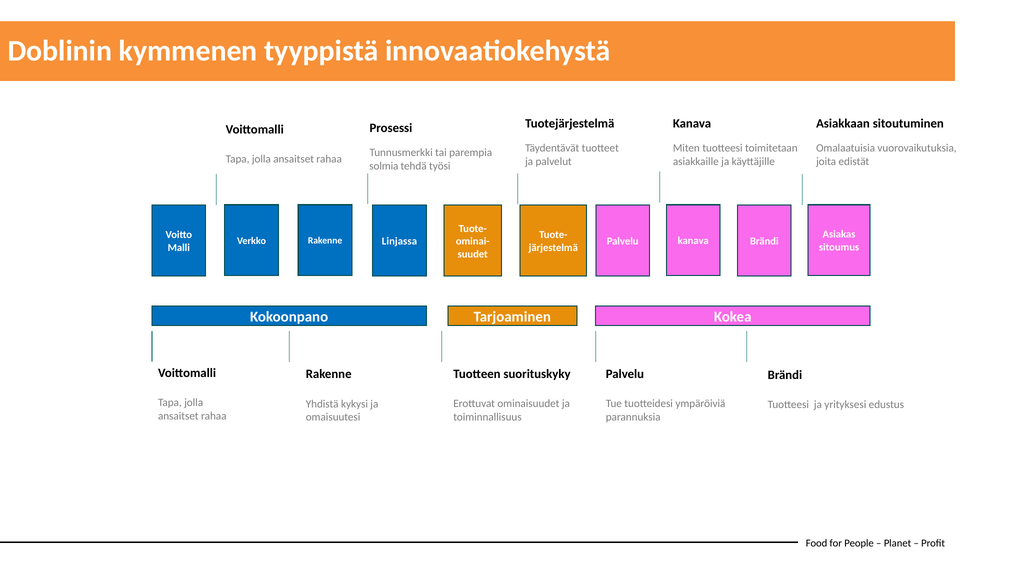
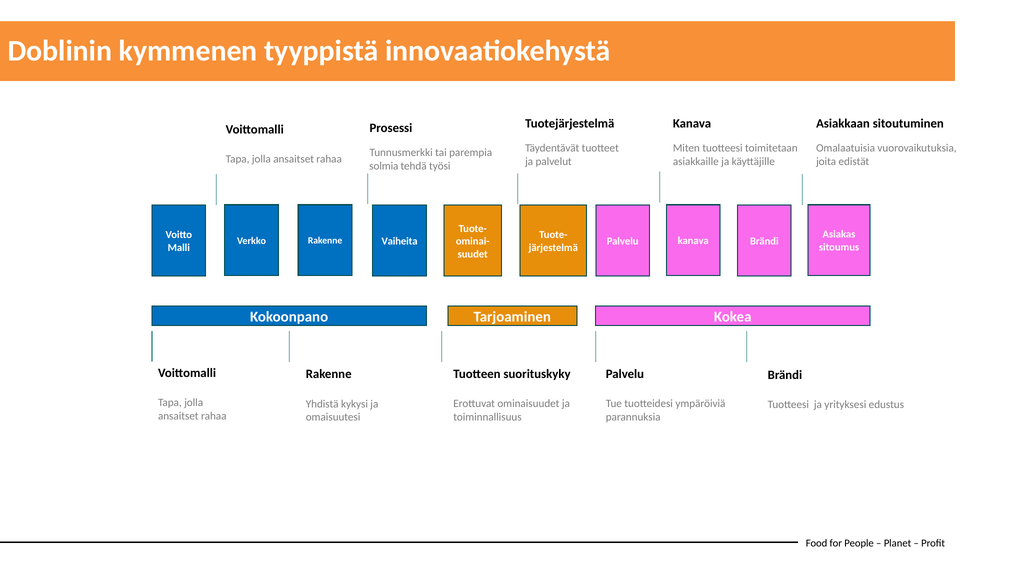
Linjassa: Linjassa -> Vaiheita
